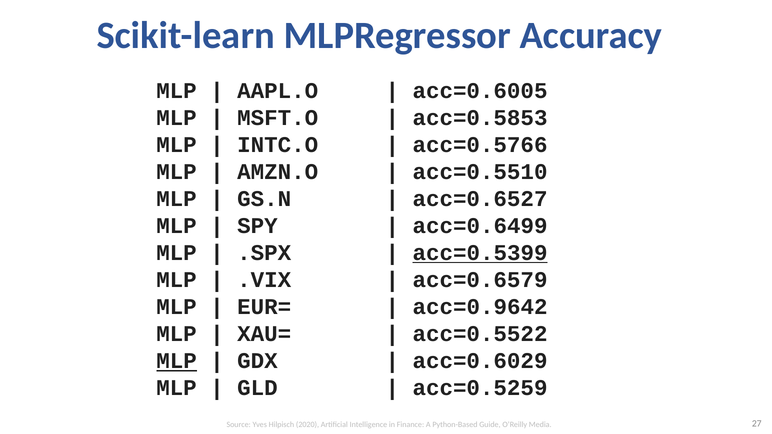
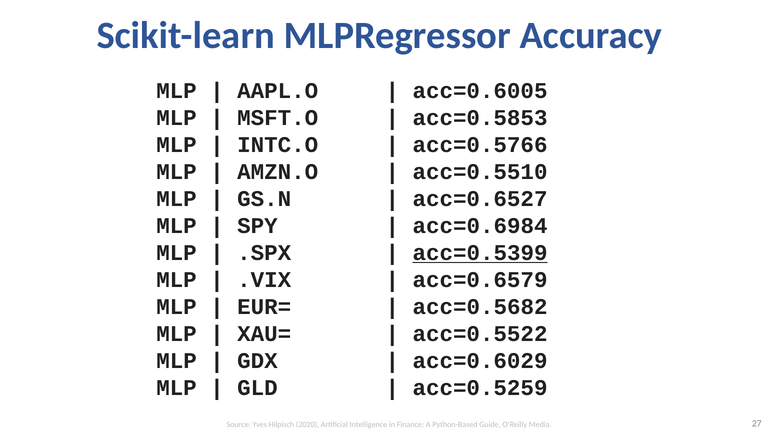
acc=0.6499: acc=0.6499 -> acc=0.6984
acc=0.9642: acc=0.9642 -> acc=0.5682
MLP at (177, 361) underline: present -> none
